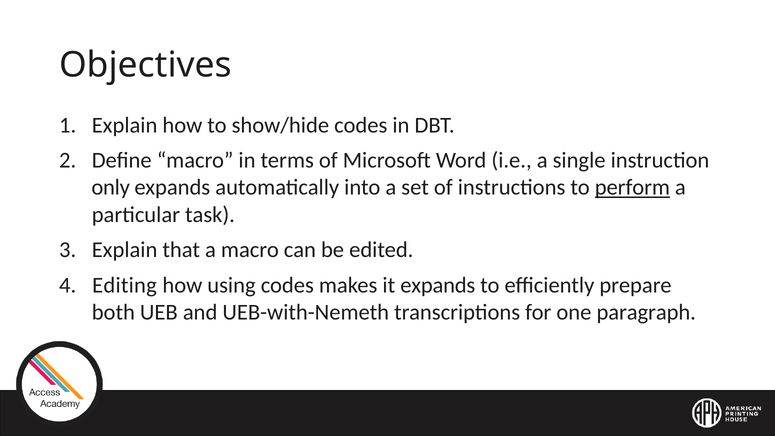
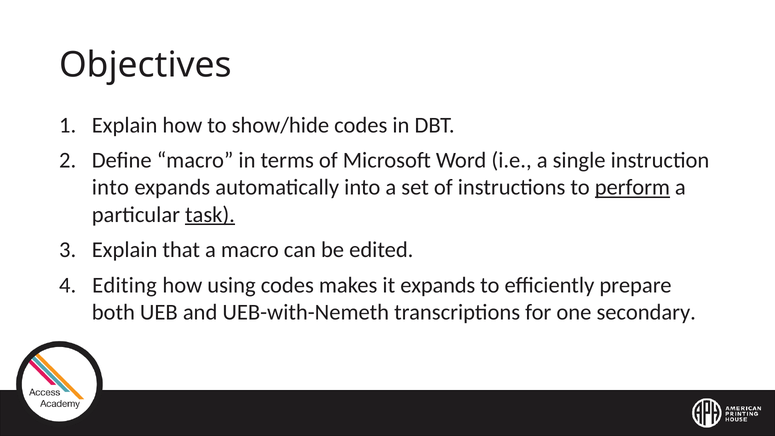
only at (111, 188): only -> into
task underline: none -> present
paragraph: paragraph -> secondary
